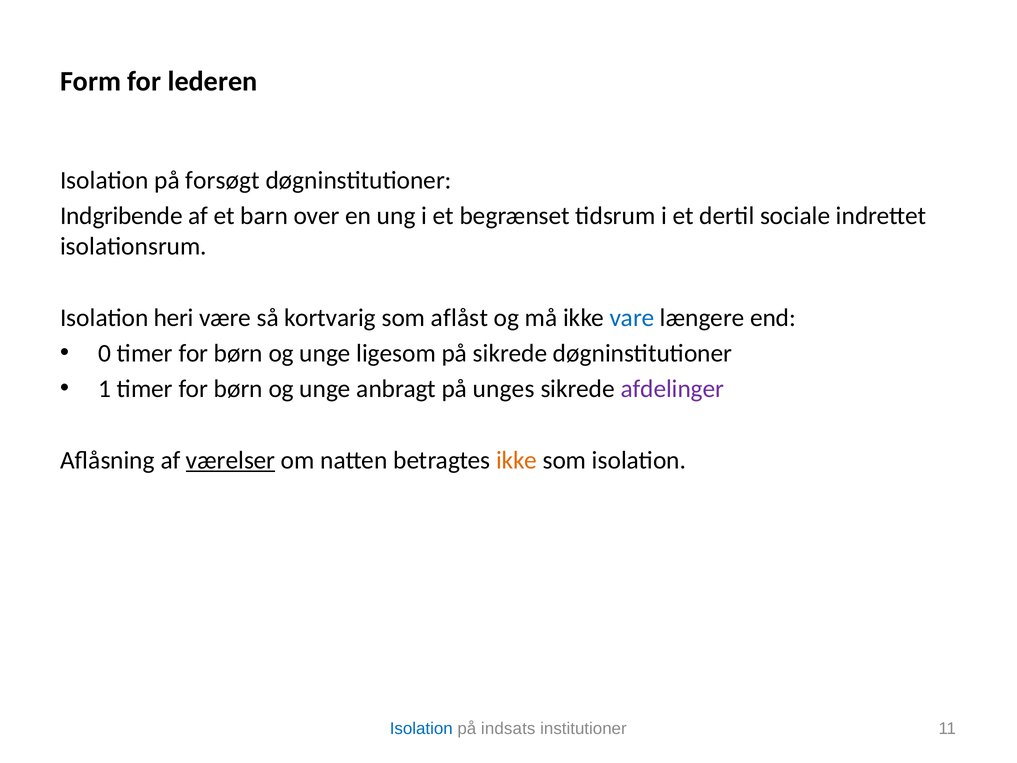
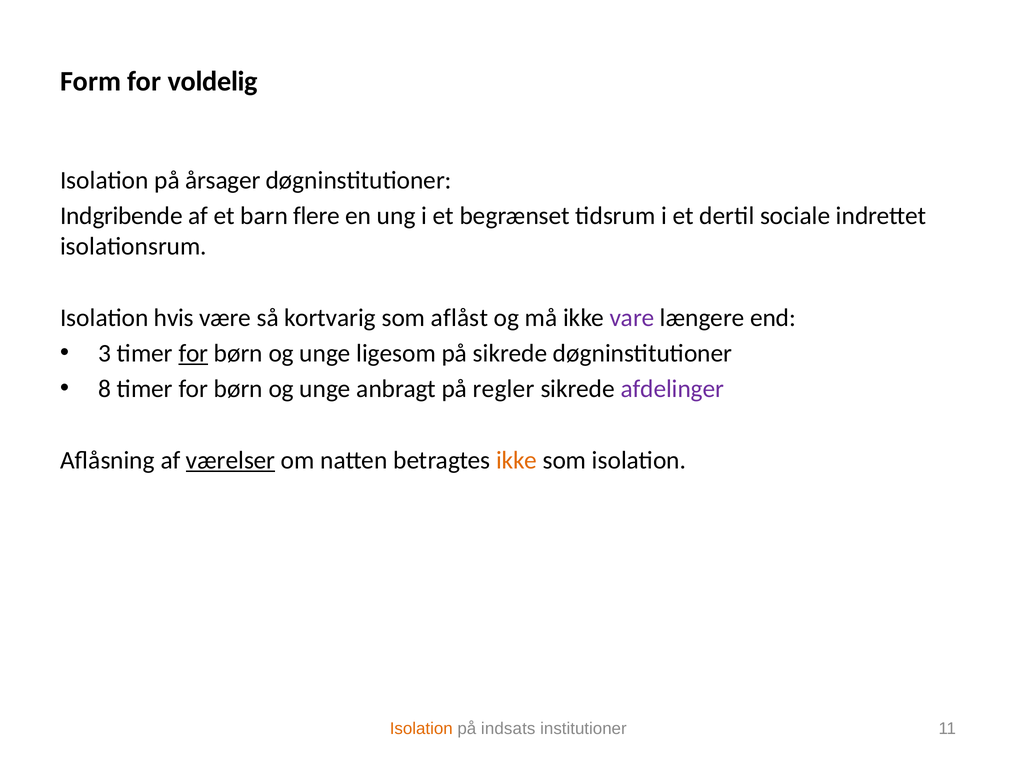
lederen: lederen -> voldelig
forsøgt: forsøgt -> årsager
over: over -> flere
heri: heri -> hvis
vare colour: blue -> purple
0: 0 -> 3
for at (193, 353) underline: none -> present
1: 1 -> 8
unges: unges -> regler
Isolation at (421, 728) colour: blue -> orange
